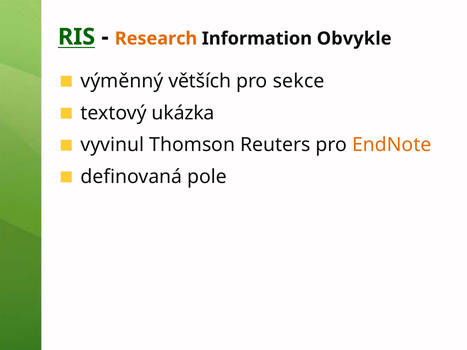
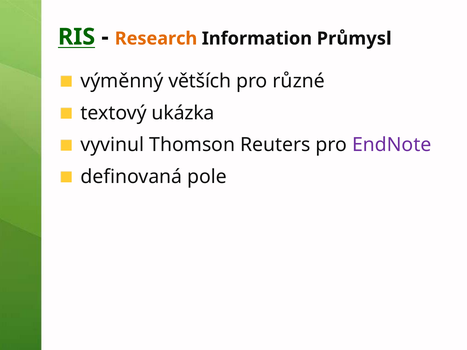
Obvykle: Obvykle -> Průmysl
sekce: sekce -> různé
EndNote colour: orange -> purple
